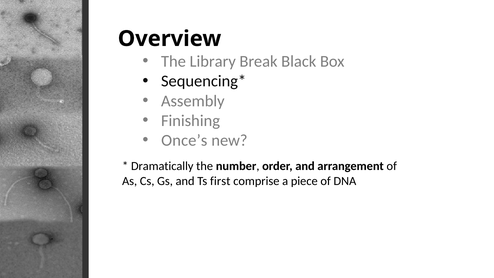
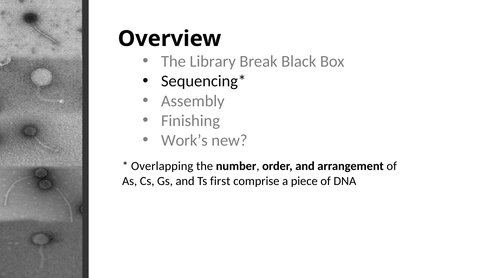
Once’s: Once’s -> Work’s
Dramatically: Dramatically -> Overlapping
